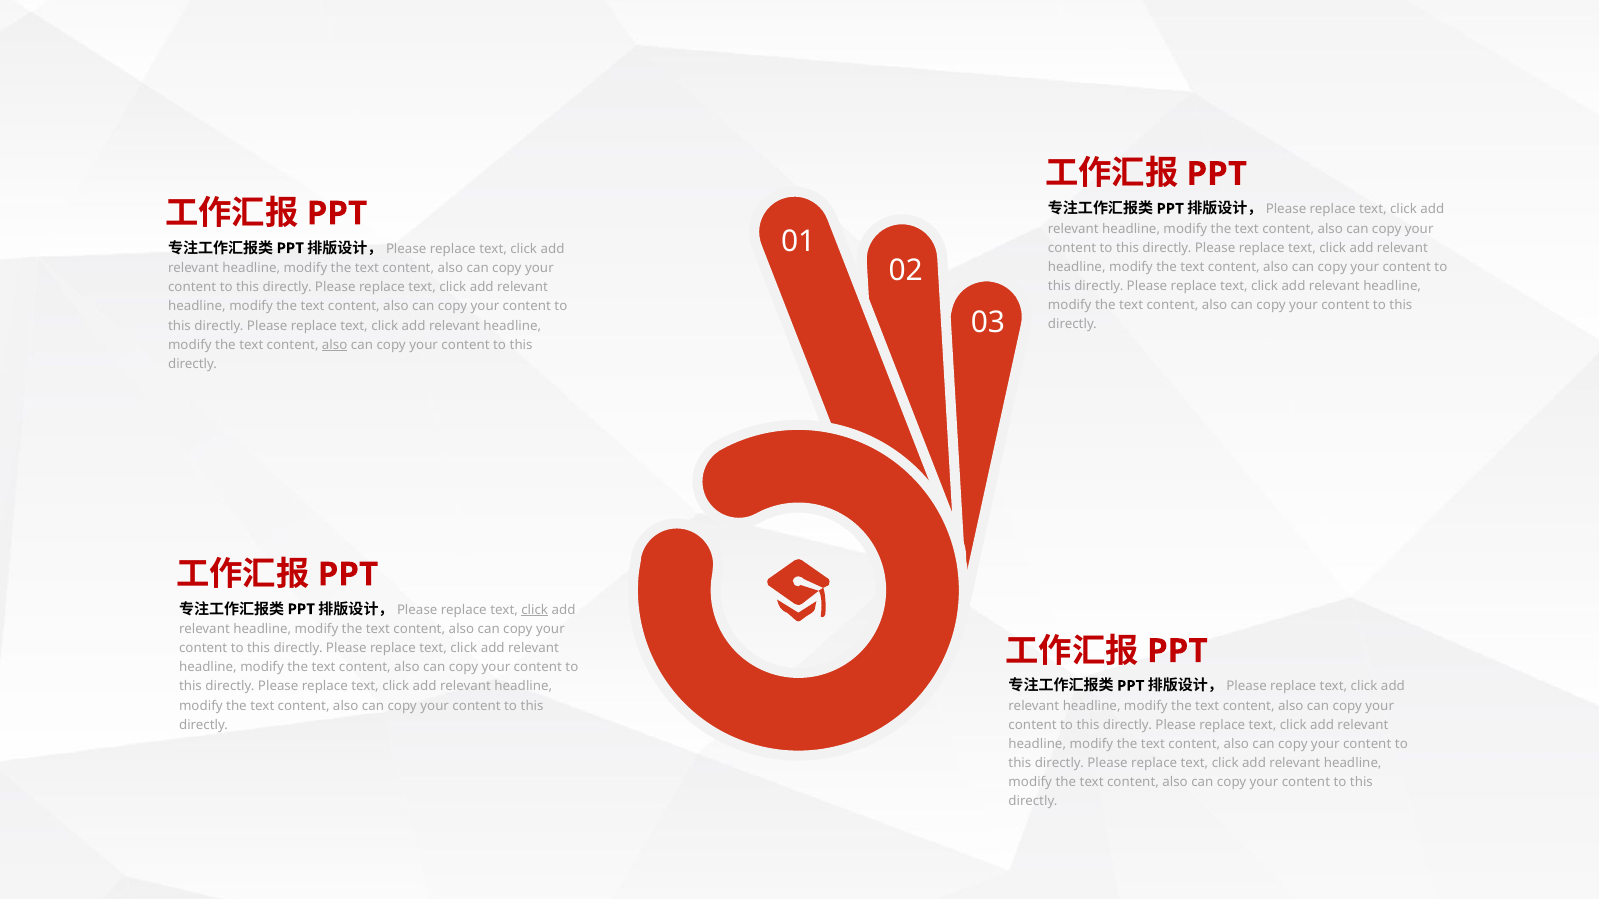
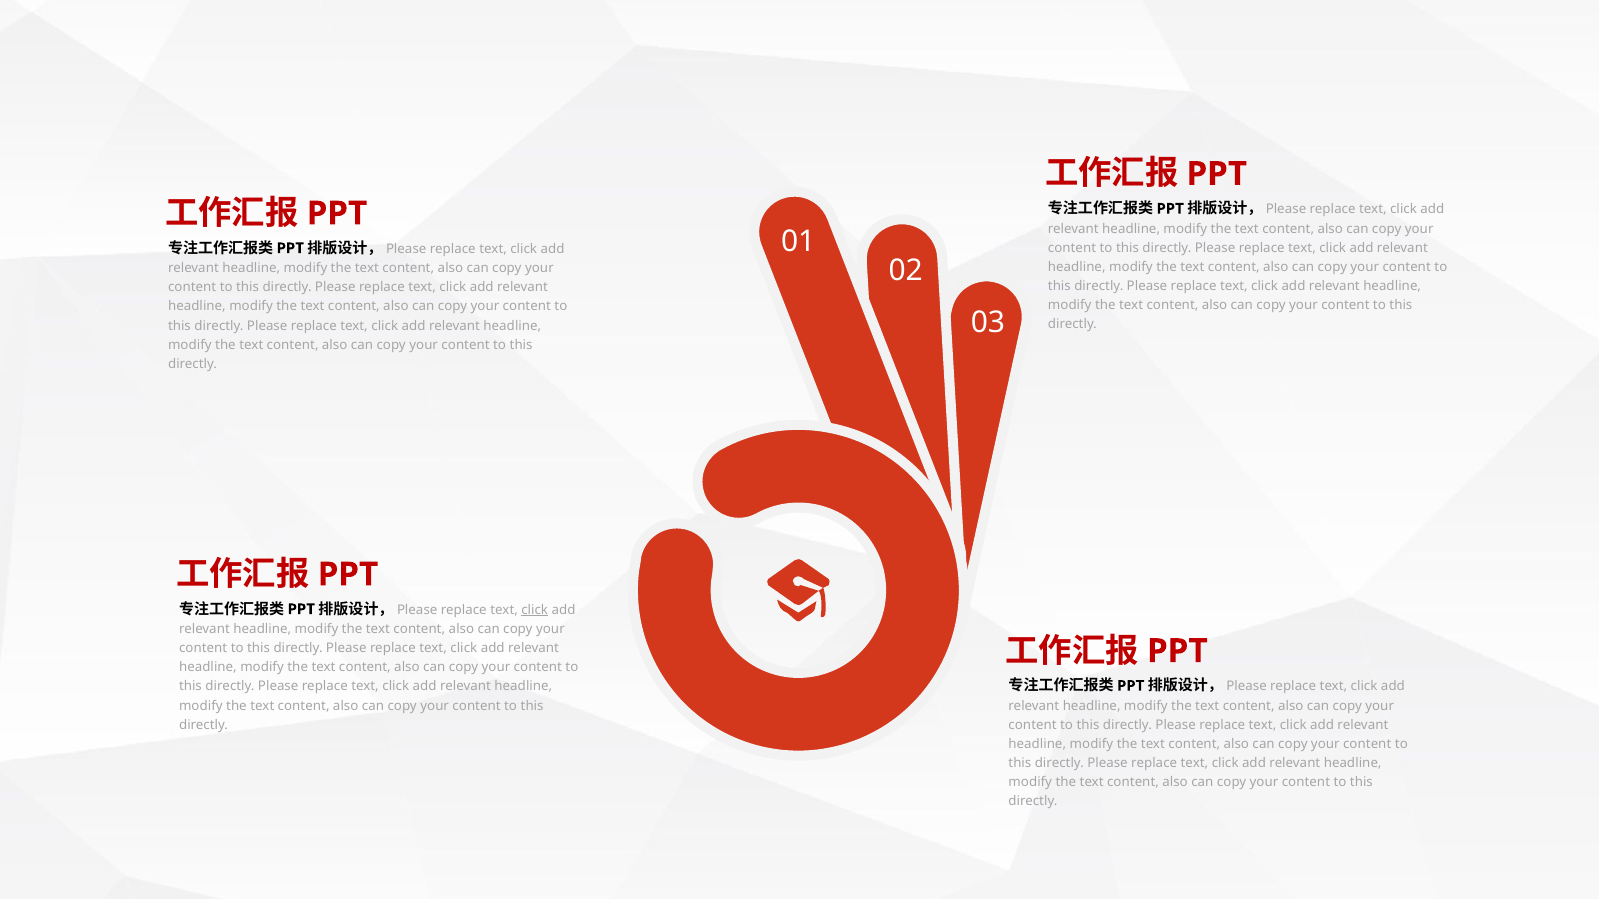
also at (335, 345) underline: present -> none
